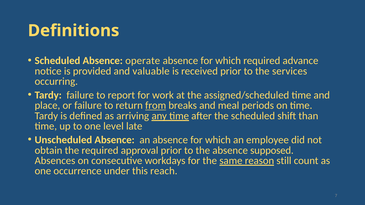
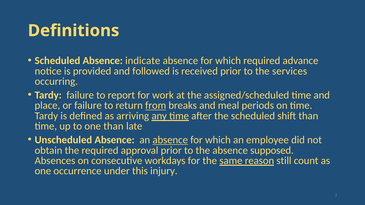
operate: operate -> indicate
valuable: valuable -> followed
one level: level -> than
absence at (170, 140) underline: none -> present
reach: reach -> injury
